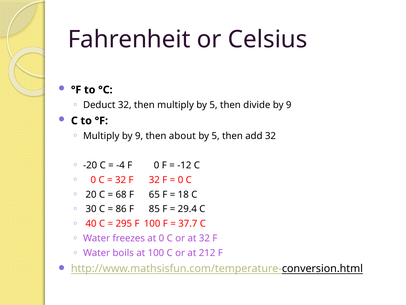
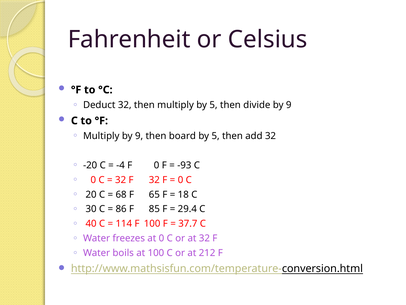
about: about -> board
-12: -12 -> -93
295: 295 -> 114
